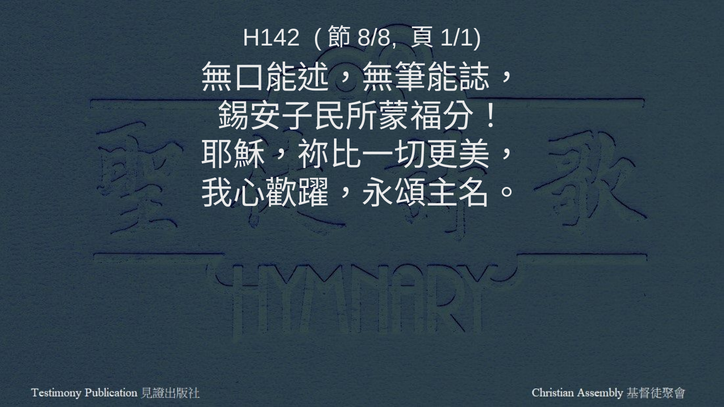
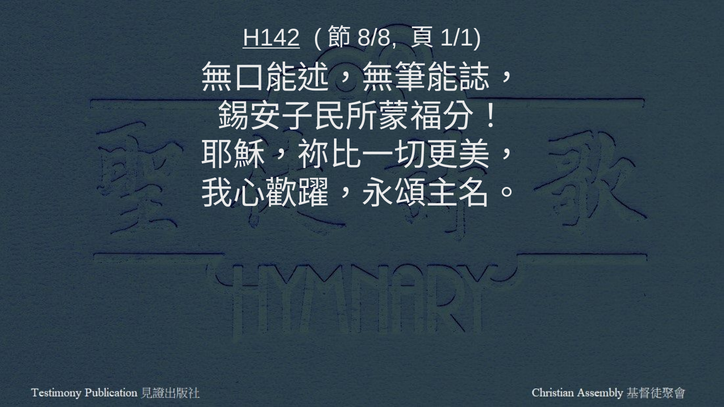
H142 underline: none -> present
